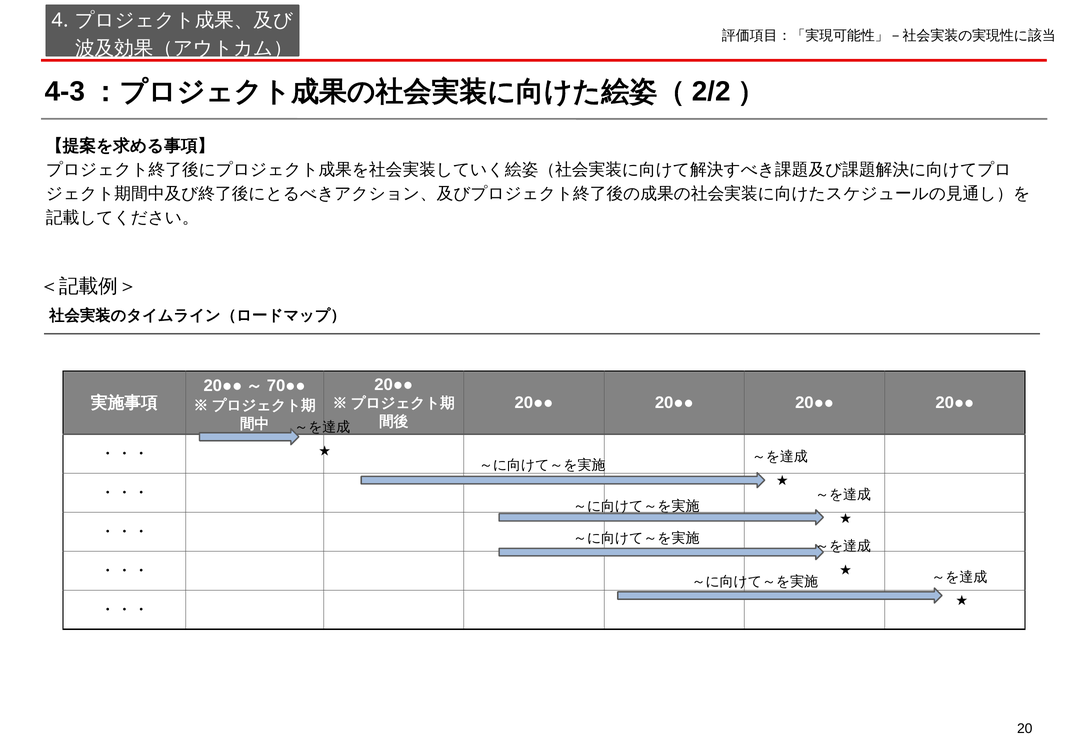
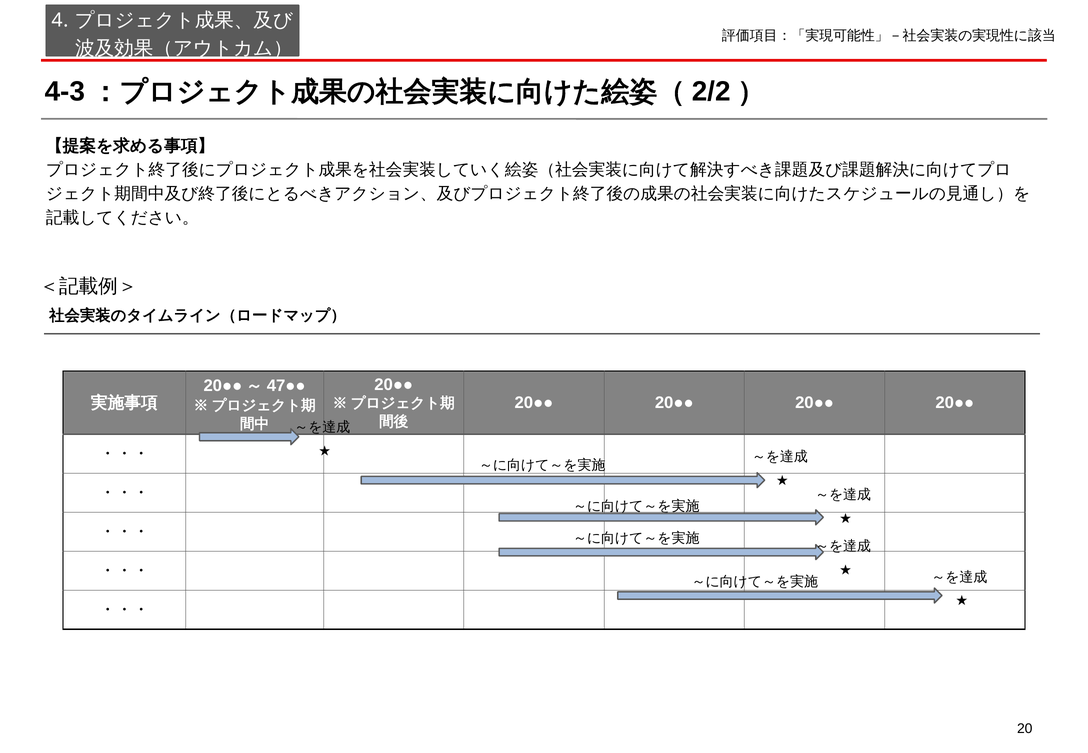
70●●: 70●● -> 47●●
